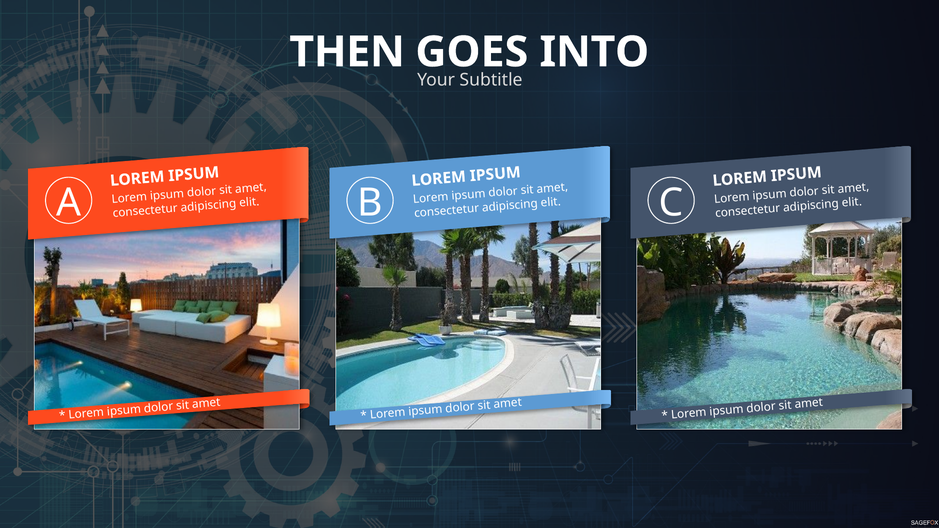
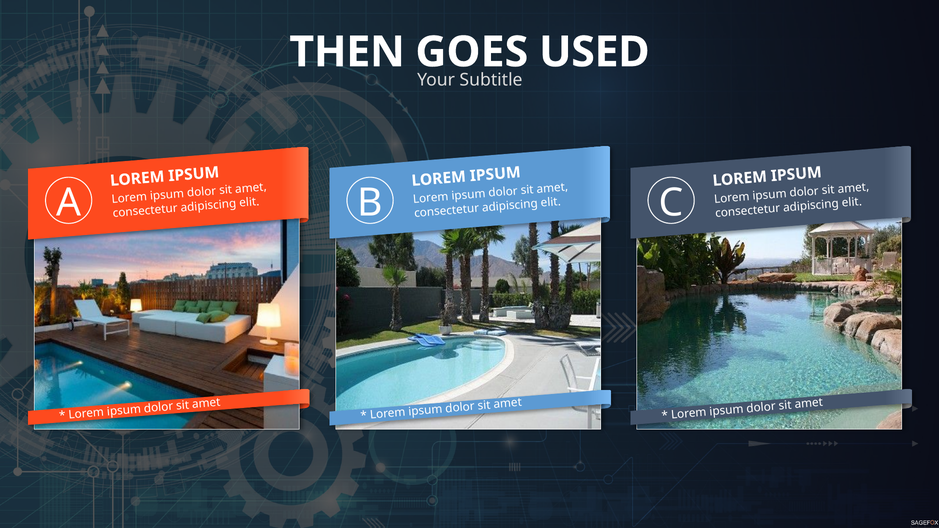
INTO: INTO -> USED
